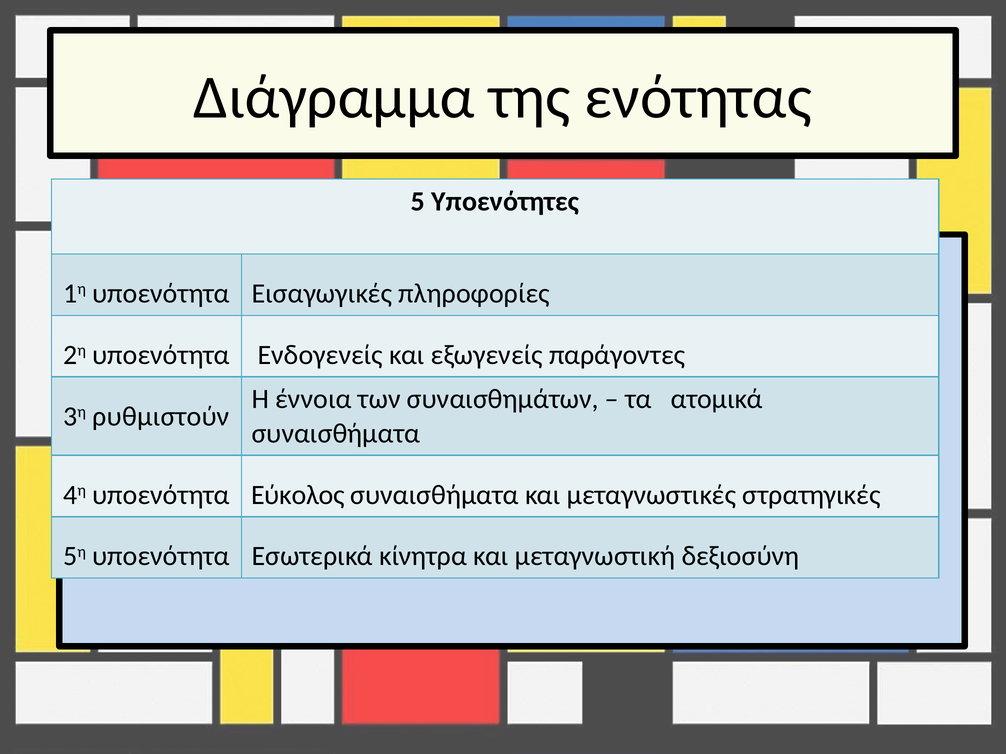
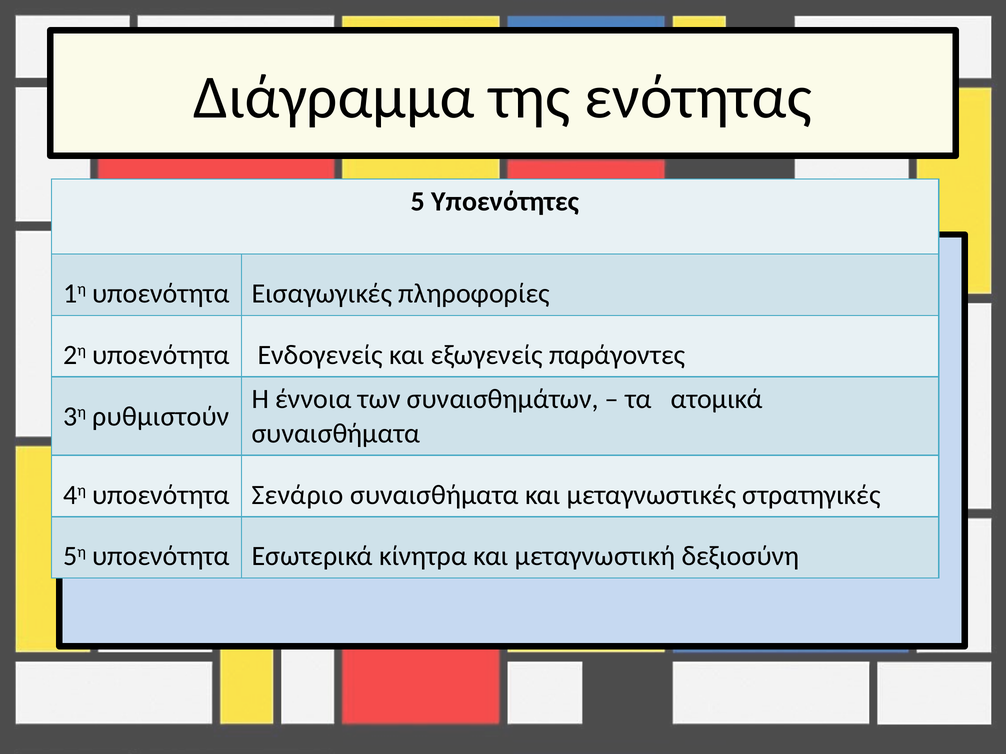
Εύκολος: Εύκολος -> Σενάριο
